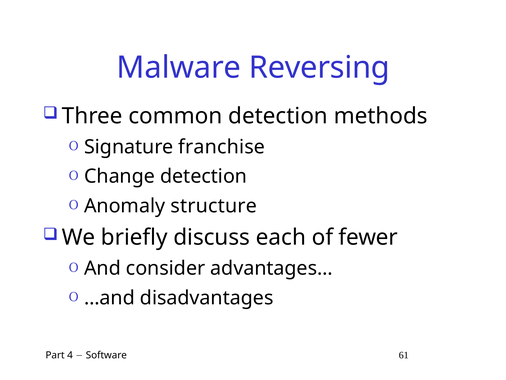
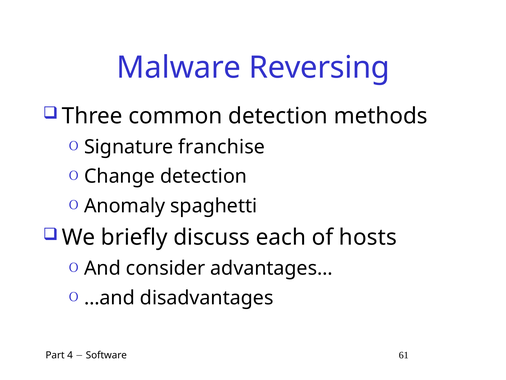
structure: structure -> spaghetti
fewer: fewer -> hosts
